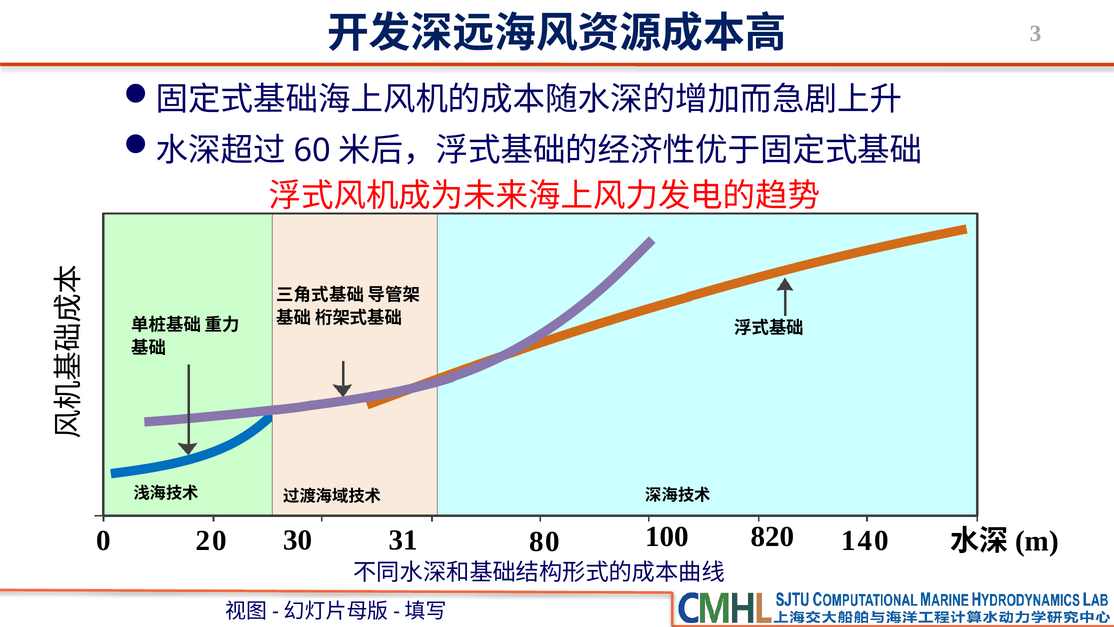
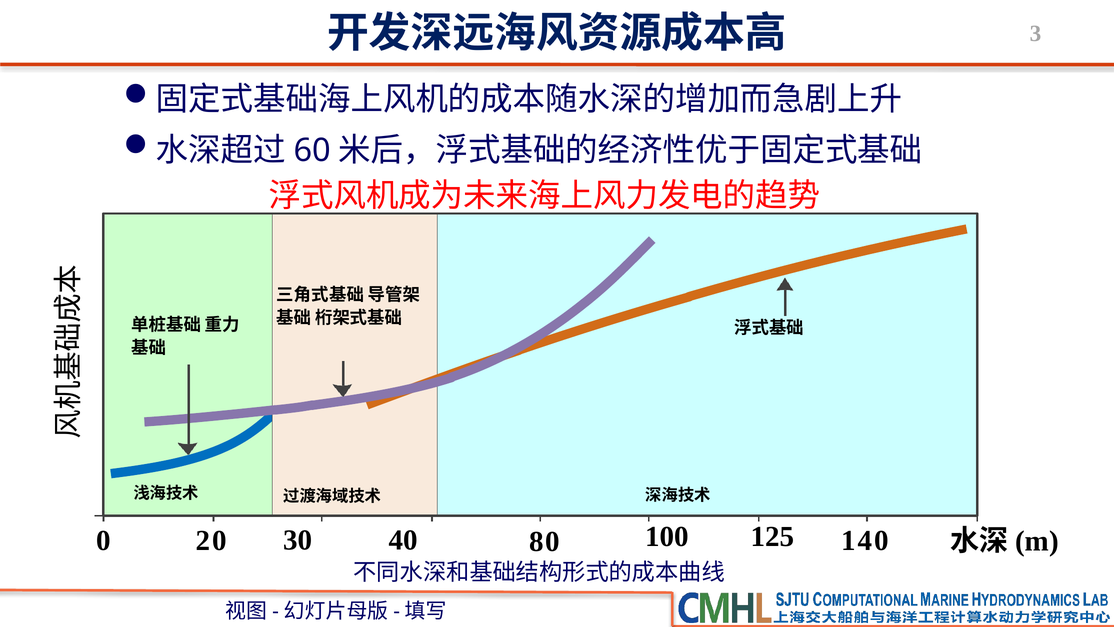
820: 820 -> 125
31: 31 -> 40
